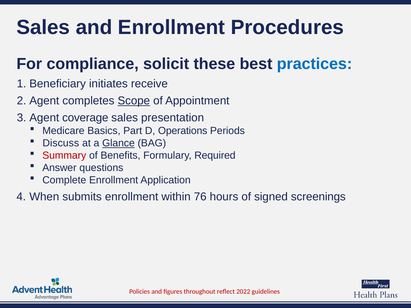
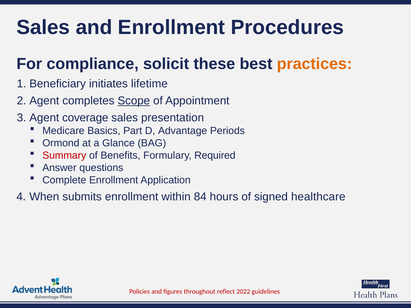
practices colour: blue -> orange
receive: receive -> lifetime
Operations: Operations -> Advantage
Discuss: Discuss -> Ormond
Glance underline: present -> none
76: 76 -> 84
screenings: screenings -> healthcare
